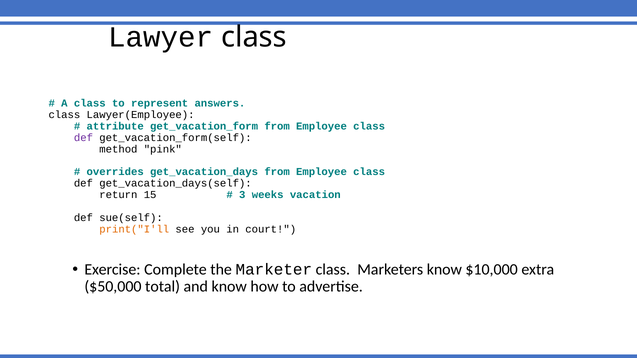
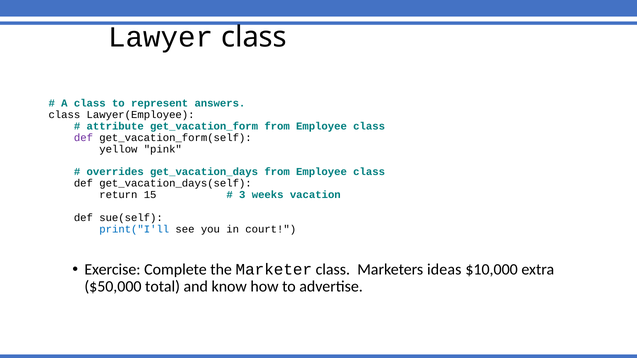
method: method -> yellow
print("I'll colour: orange -> blue
Marketers know: know -> ideas
